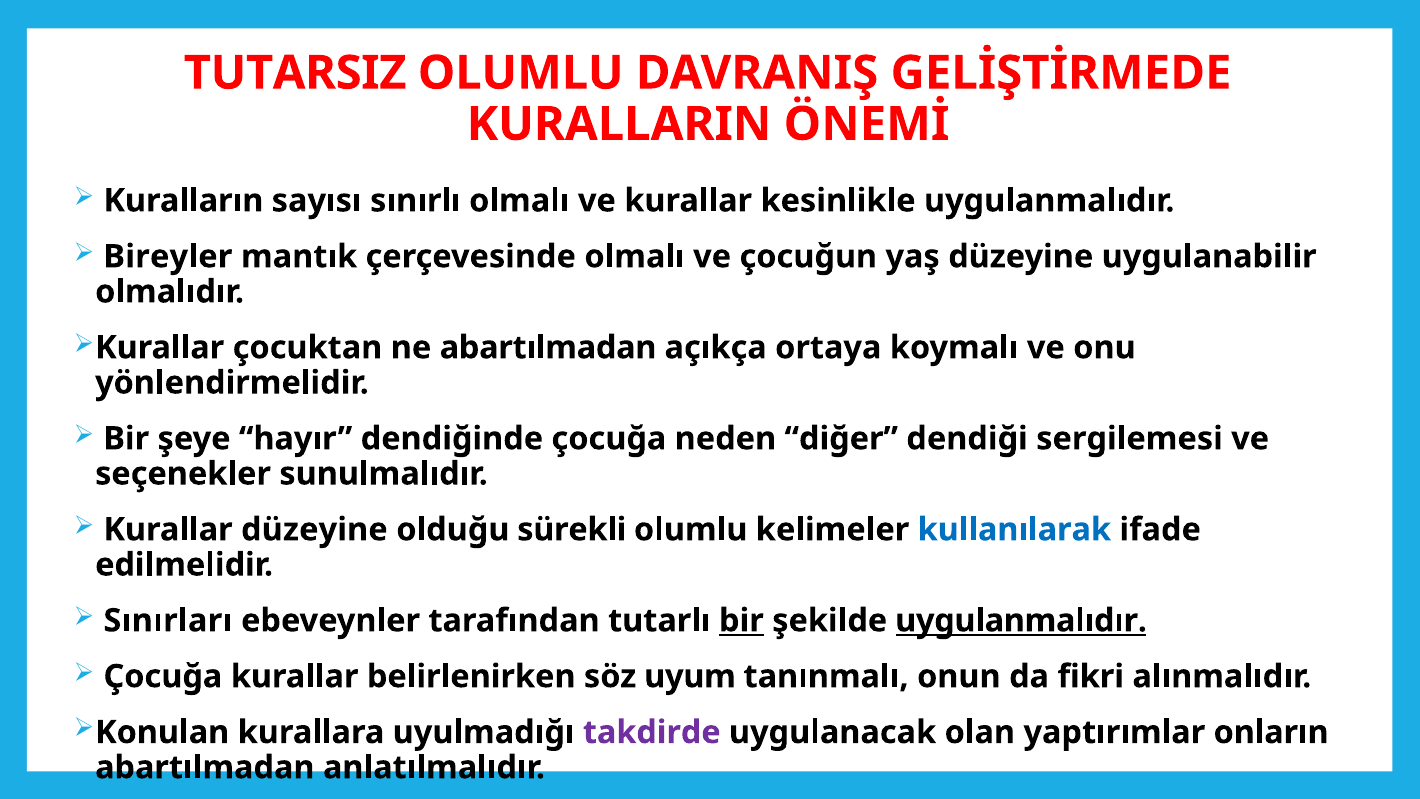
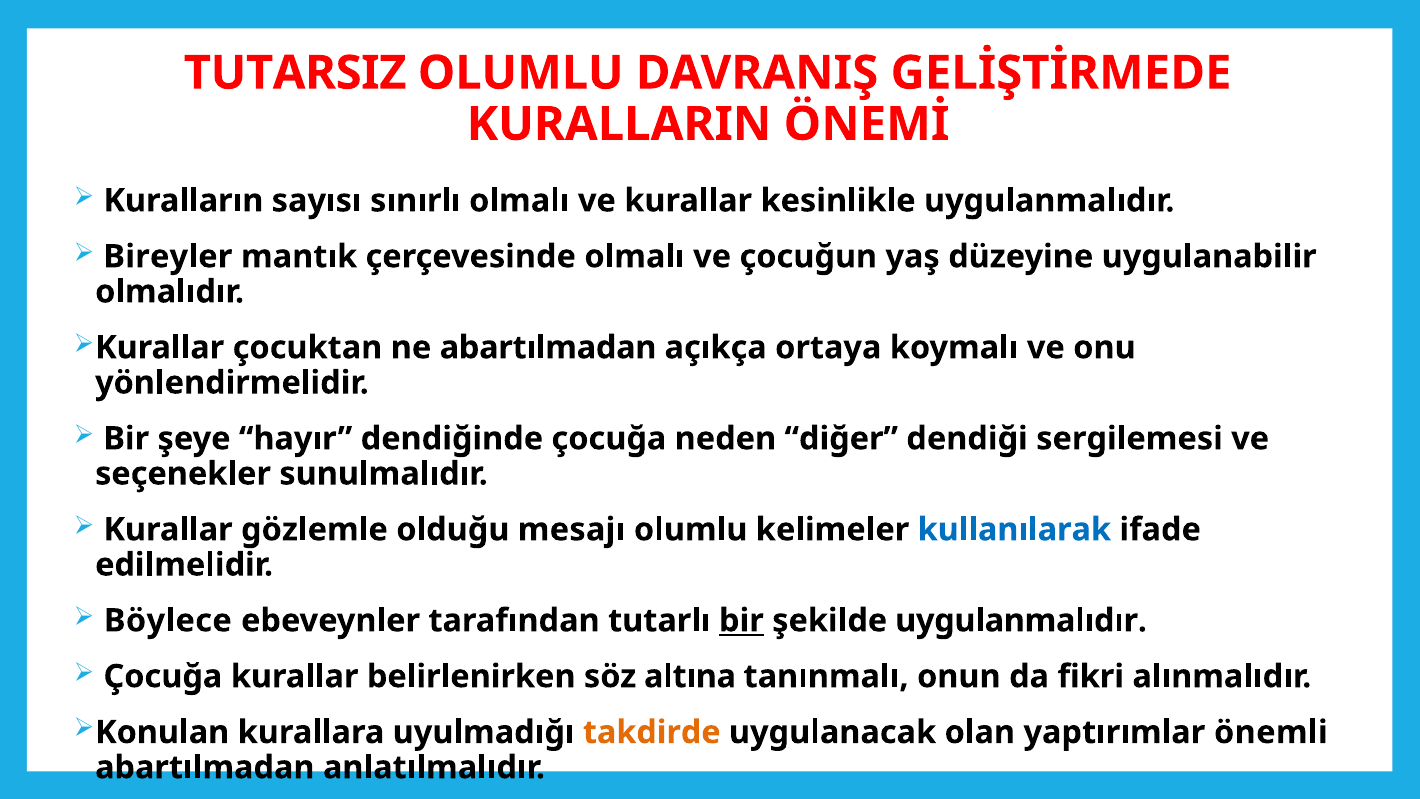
Kurallar düzeyine: düzeyine -> gözlemle
sürekli: sürekli -> mesajı
Sınırları: Sınırları -> Böylece
uygulanmalıdır at (1021, 620) underline: present -> none
uyum: uyum -> altına
takdirde colour: purple -> orange
onların: onların -> önemli
